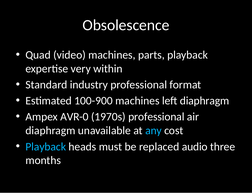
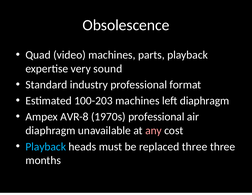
within: within -> sound
100-900: 100-900 -> 100-203
AVR-0: AVR-0 -> AVR-8
any colour: light blue -> pink
replaced audio: audio -> three
